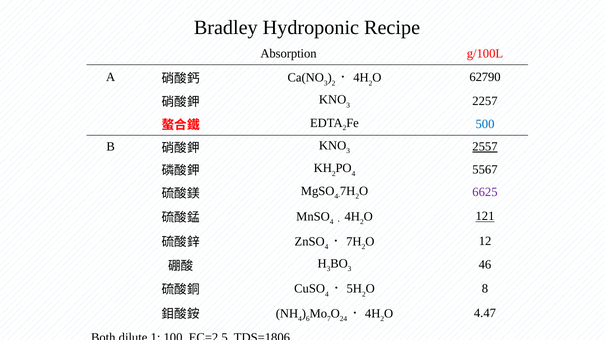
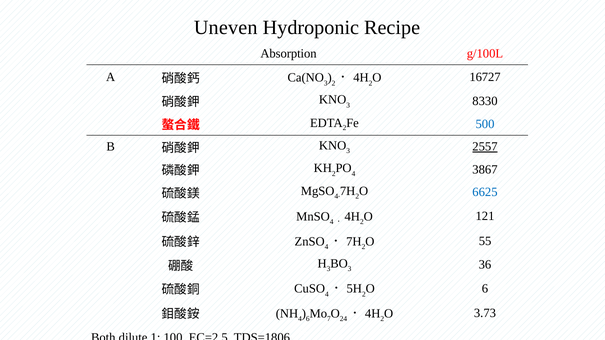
Bradley: Bradley -> Uneven
62790: 62790 -> 16727
2257: 2257 -> 8330
5567: 5567 -> 3867
6625 colour: purple -> blue
121 underline: present -> none
12: 12 -> 55
46: 46 -> 36
8 at (485, 289): 8 -> 6
4.47: 4.47 -> 3.73
